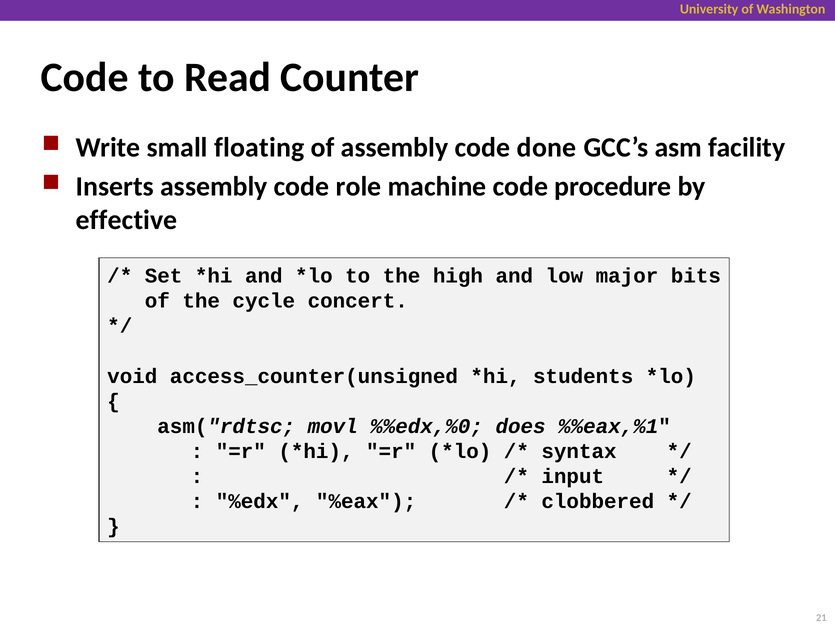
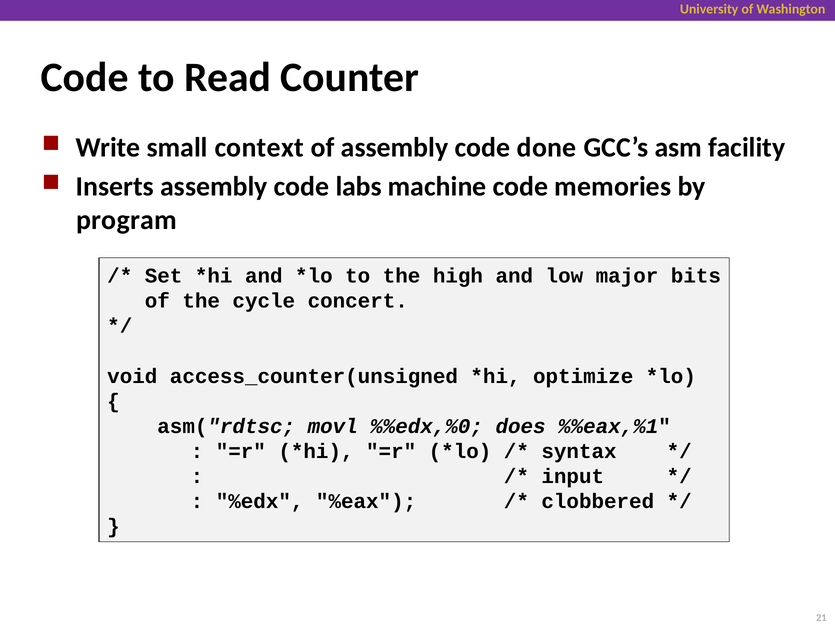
floating: floating -> context
role: role -> labs
procedure: procedure -> memories
effective: effective -> program
students: students -> optimize
